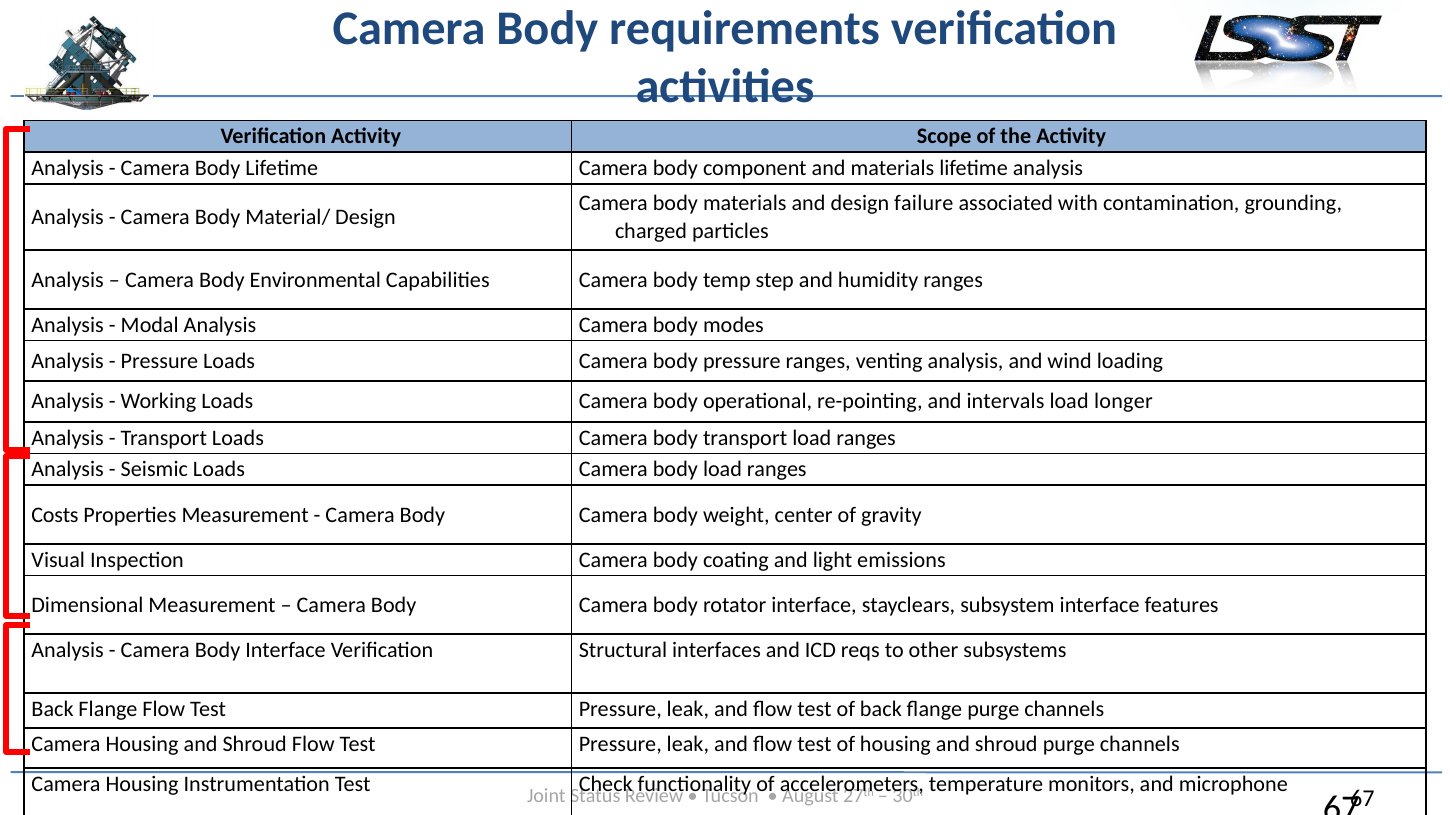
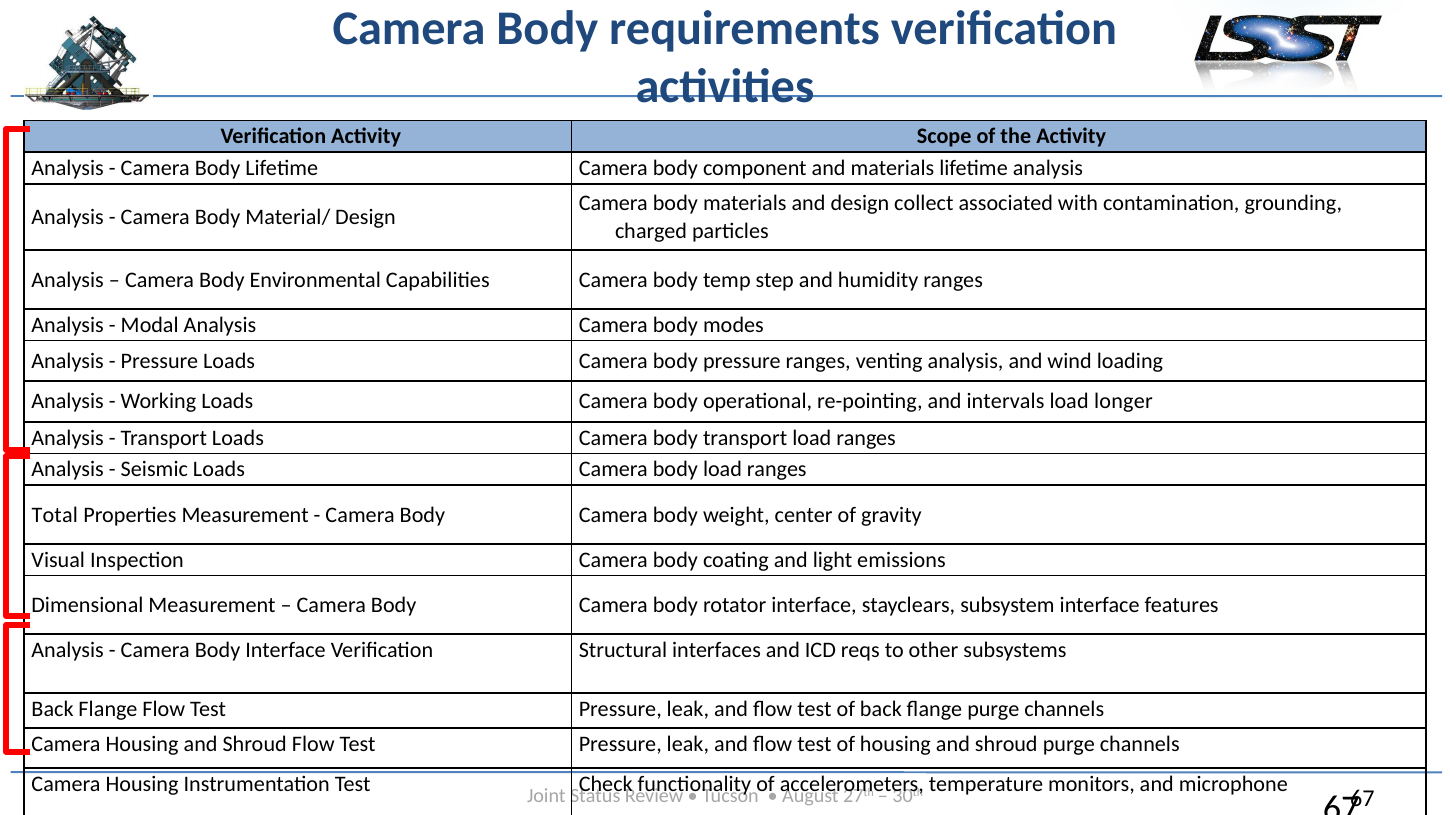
failure: failure -> collect
Costs: Costs -> Total
